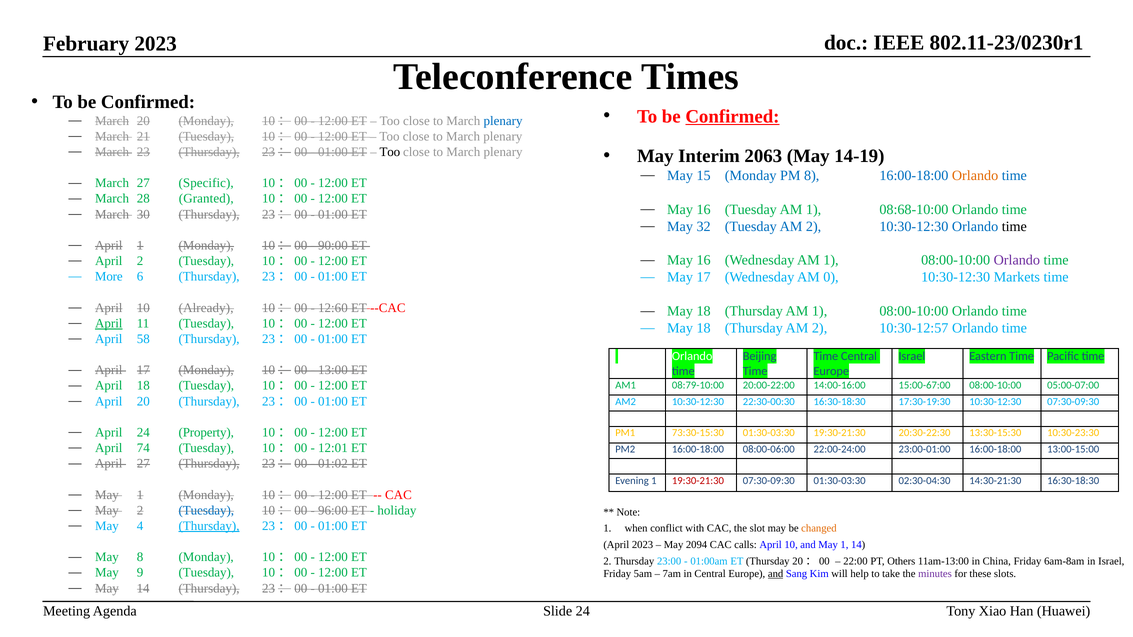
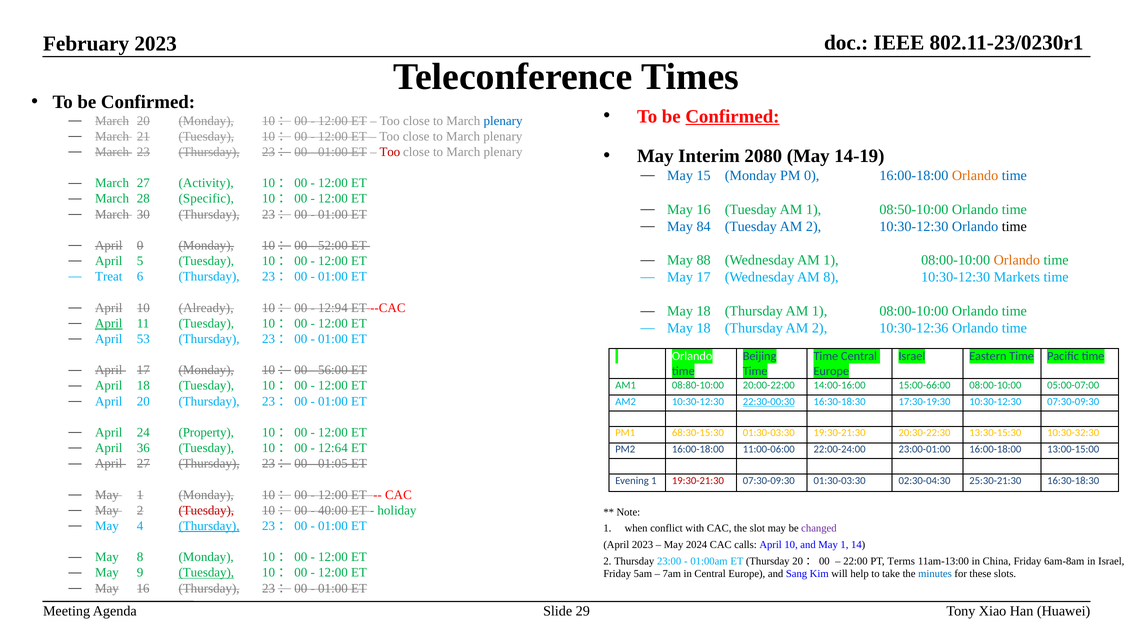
Too at (390, 152) colour: black -> red
2063: 2063 -> 2080
PM 8: 8 -> 0
Specific: Specific -> Activity
Granted: Granted -> Specific
08:68-10:00: 08:68-10:00 -> 08:50-10:00
32: 32 -> 84
April 1: 1 -> 0
90:00: 90:00 -> 52:00
16 at (704, 260): 16 -> 88
Orlando at (1017, 260) colour: purple -> orange
April 2: 2 -> 5
More: More -> Treat
AM 0: 0 -> 8
12:60: 12:60 -> 12:94
10:30-12:57: 10:30-12:57 -> 10:30-12:36
58: 58 -> 53
13:00: 13:00 -> 56:00
08:79-10:00: 08:79-10:00 -> 08:80-10:00
15:00-67:00: 15:00-67:00 -> 15:00-66:00
22:30-00:30 underline: none -> present
73:30-15:30: 73:30-15:30 -> 68:30-15:30
10:30-23:30: 10:30-23:30 -> 10:30-32:30
74: 74 -> 36
12:01: 12:01 -> 12:64
08:00-06:00: 08:00-06:00 -> 11:00-06:00
01:02: 01:02 -> 01:05
14:30-21:30: 14:30-21:30 -> 25:30-21:30
Tuesday at (206, 511) colour: blue -> red
96:00: 96:00 -> 40:00
changed colour: orange -> purple
2094: 2094 -> 2024
Others: Others -> Terms
Tuesday at (206, 573) underline: none -> present
and at (776, 574) underline: present -> none
minutes colour: purple -> blue
14 at (143, 589): 14 -> 16
24 at (583, 611): 24 -> 29
